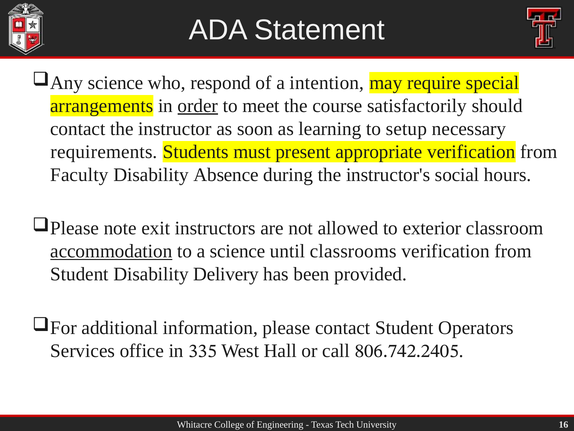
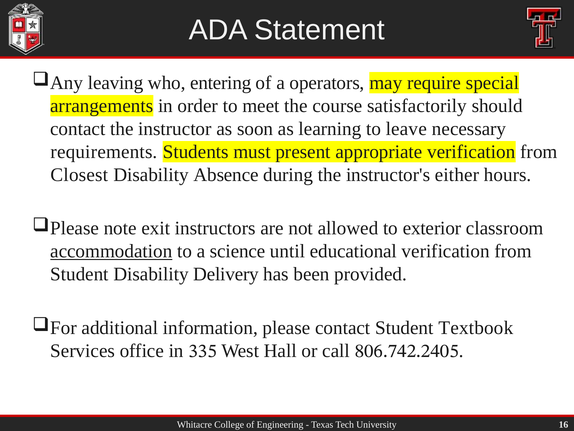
science at (116, 83): science -> leaving
respond: respond -> entering
intention: intention -> operators
order underline: present -> none
setup: setup -> leave
Faculty: Faculty -> Closest
social: social -> either
classrooms: classrooms -> educational
Operators: Operators -> Textbook
